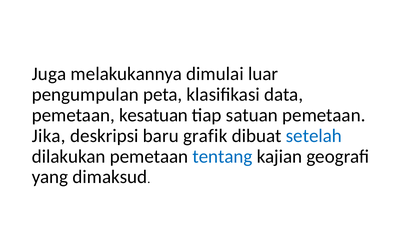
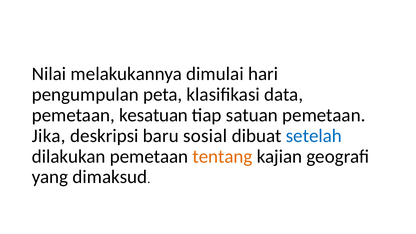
Juga: Juga -> Nilai
luar: luar -> hari
grafik: grafik -> sosial
tentang colour: blue -> orange
